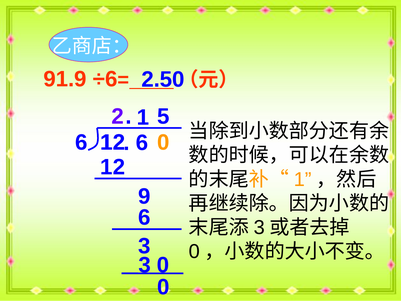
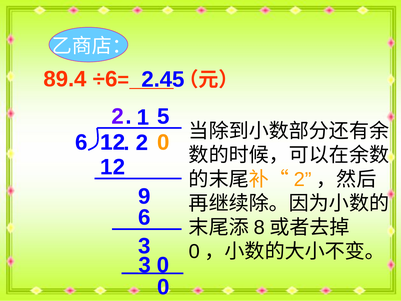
91.9: 91.9 -> 89.4
2.50: 2.50 -> 2.45
6 at (142, 143): 6 -> 2
1 at (303, 179): 1 -> 2
3 at (259, 227): 3 -> 8
